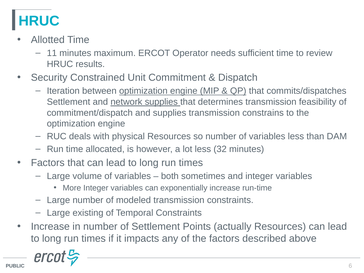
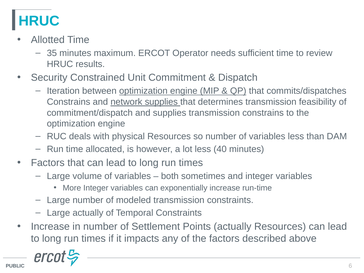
11: 11 -> 35
Settlement at (69, 102): Settlement -> Constrains
32: 32 -> 40
Large existing: existing -> actually
